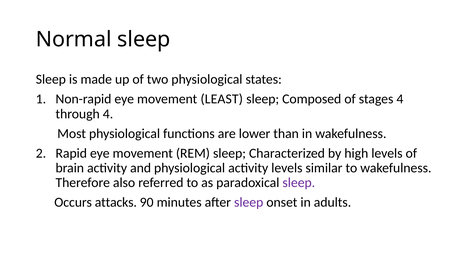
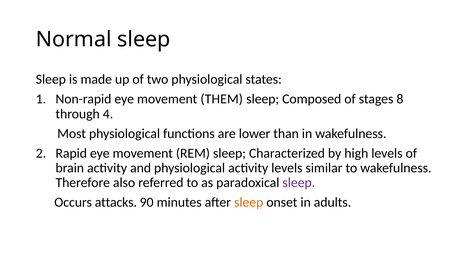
LEAST: LEAST -> THEM
stages 4: 4 -> 8
sleep at (249, 202) colour: purple -> orange
